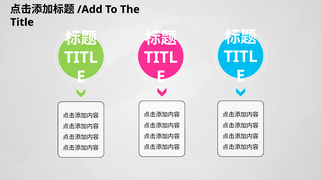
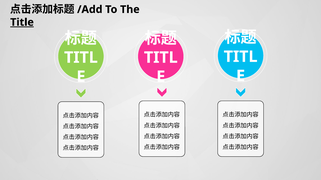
Title underline: none -> present
